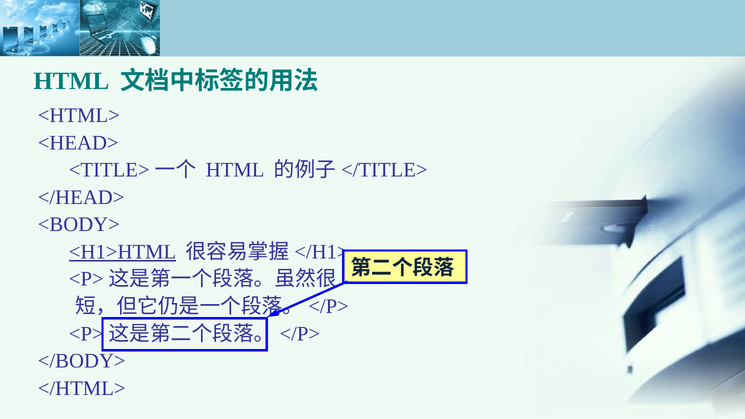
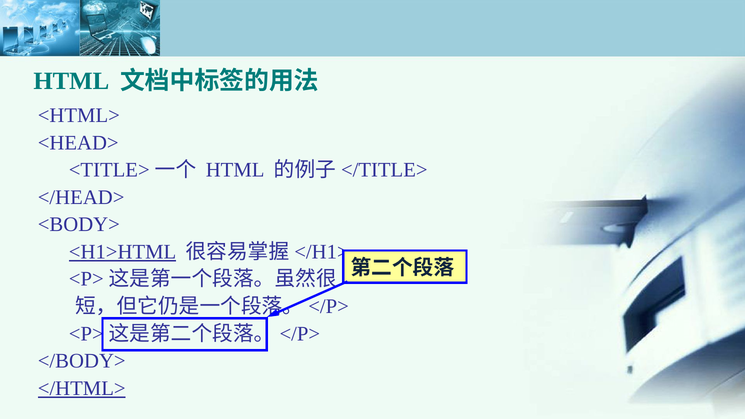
</HTML> underline: none -> present
